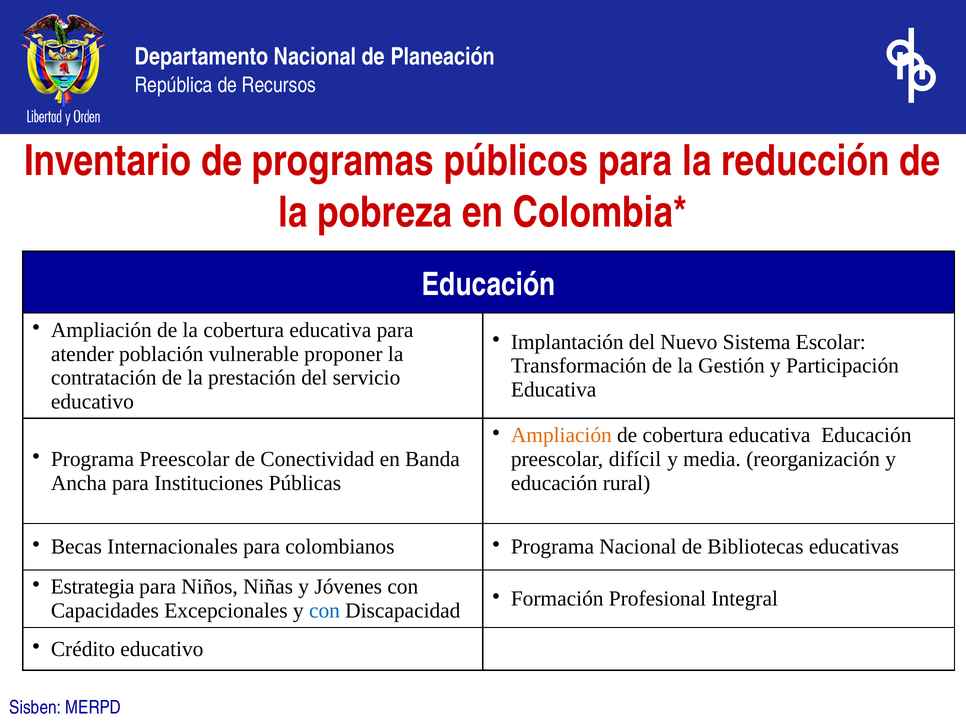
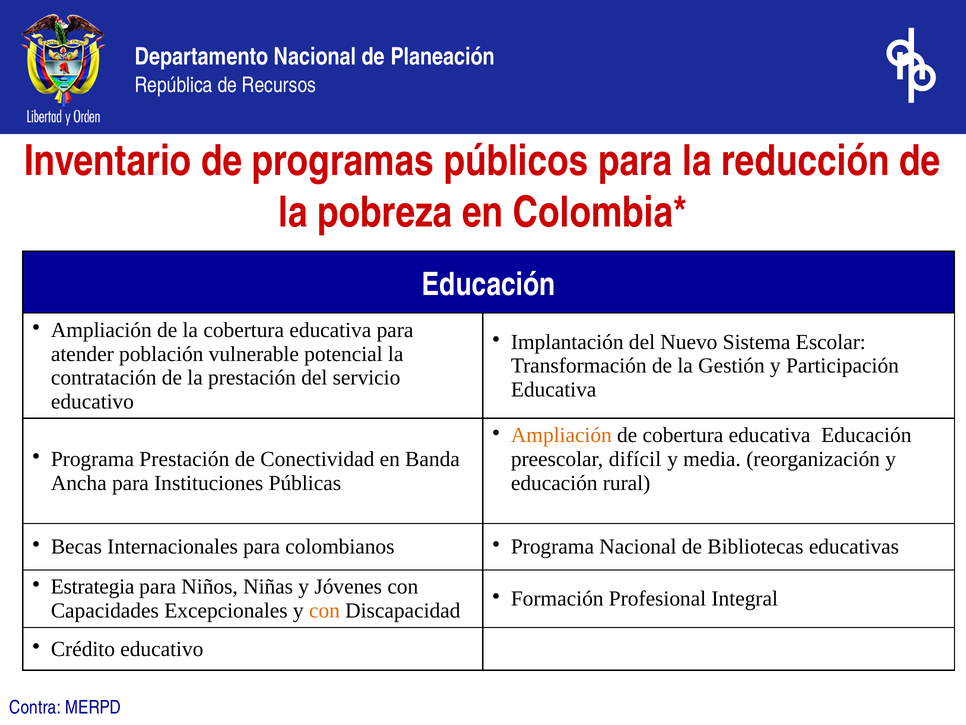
proponer: proponer -> potencial
Programa Preescolar: Preescolar -> Prestación
con at (324, 610) colour: blue -> orange
Sisben: Sisben -> Contra
